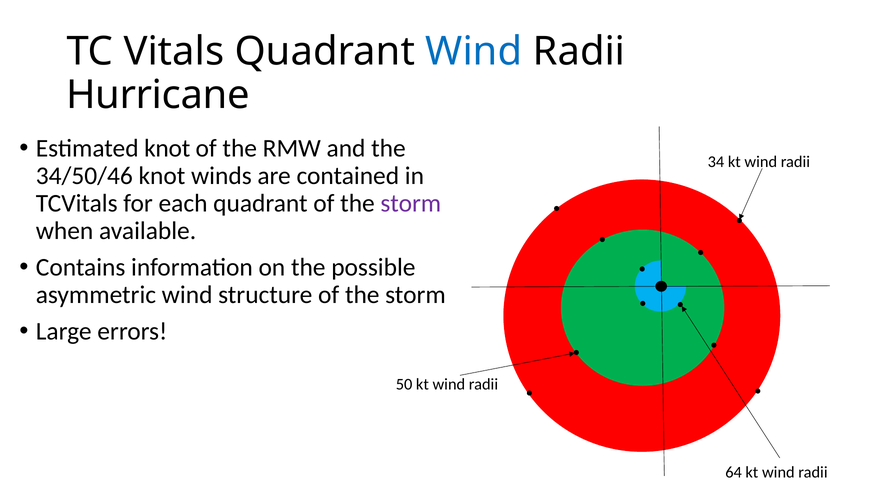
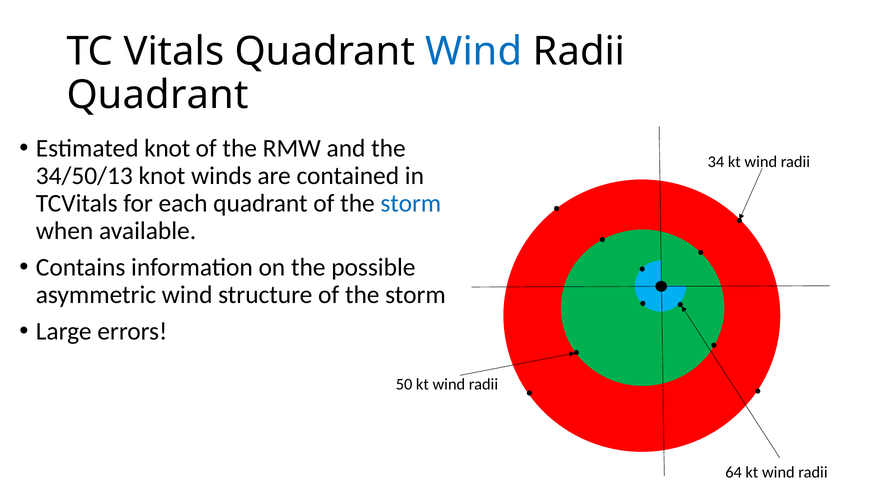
Hurricane at (158, 95): Hurricane -> Quadrant
34/50/46: 34/50/46 -> 34/50/13
storm at (411, 203) colour: purple -> blue
